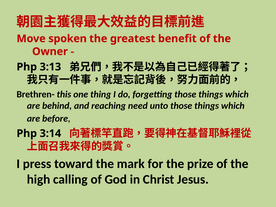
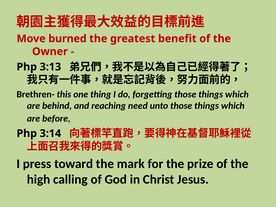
spoken: spoken -> burned
